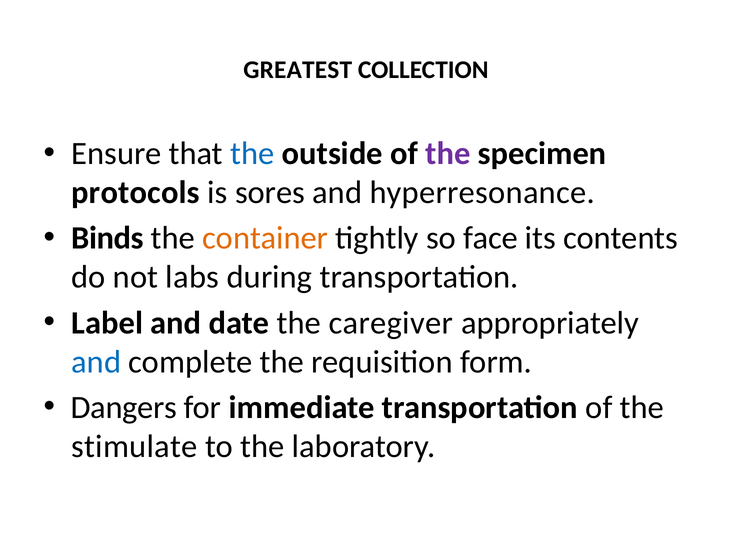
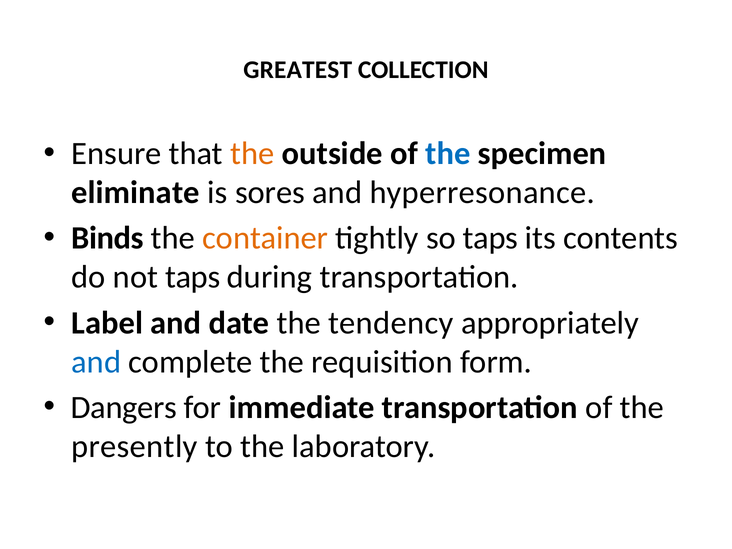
the at (252, 154) colour: blue -> orange
the at (448, 154) colour: purple -> blue
protocols: protocols -> eliminate
so face: face -> taps
not labs: labs -> taps
caregiver: caregiver -> tendency
stimulate: stimulate -> presently
